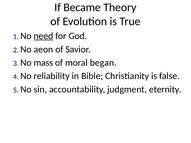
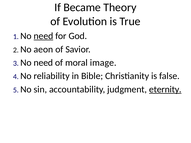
3 No mass: mass -> need
began: began -> image
eternity underline: none -> present
